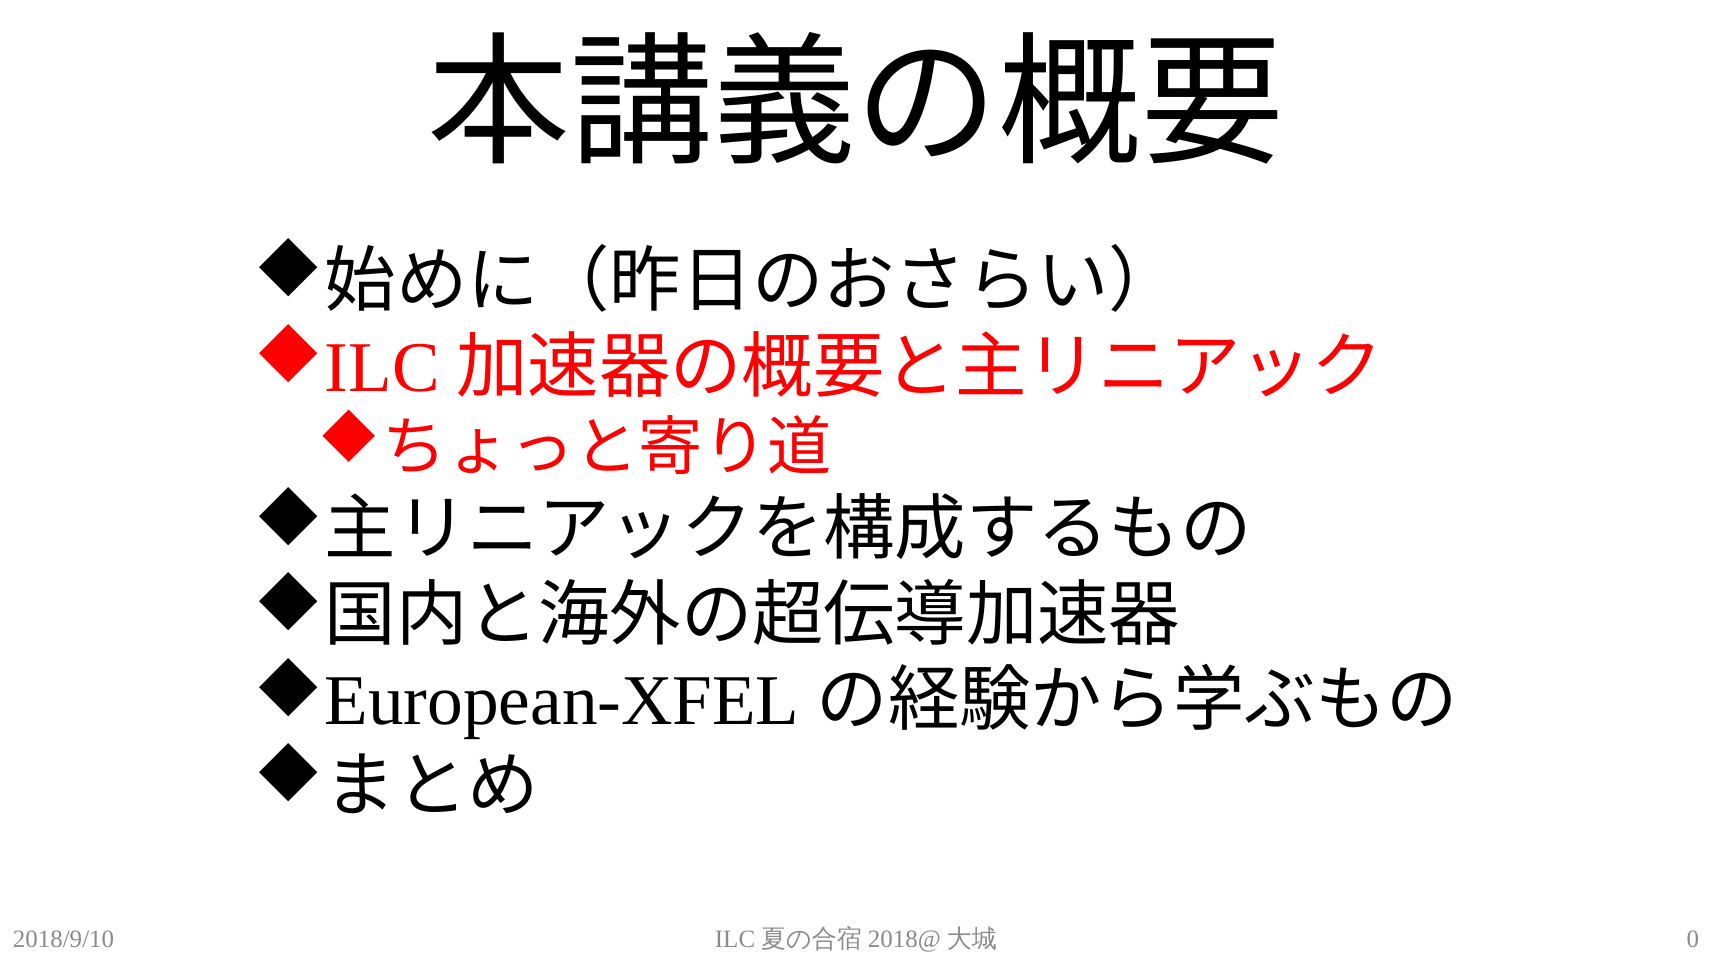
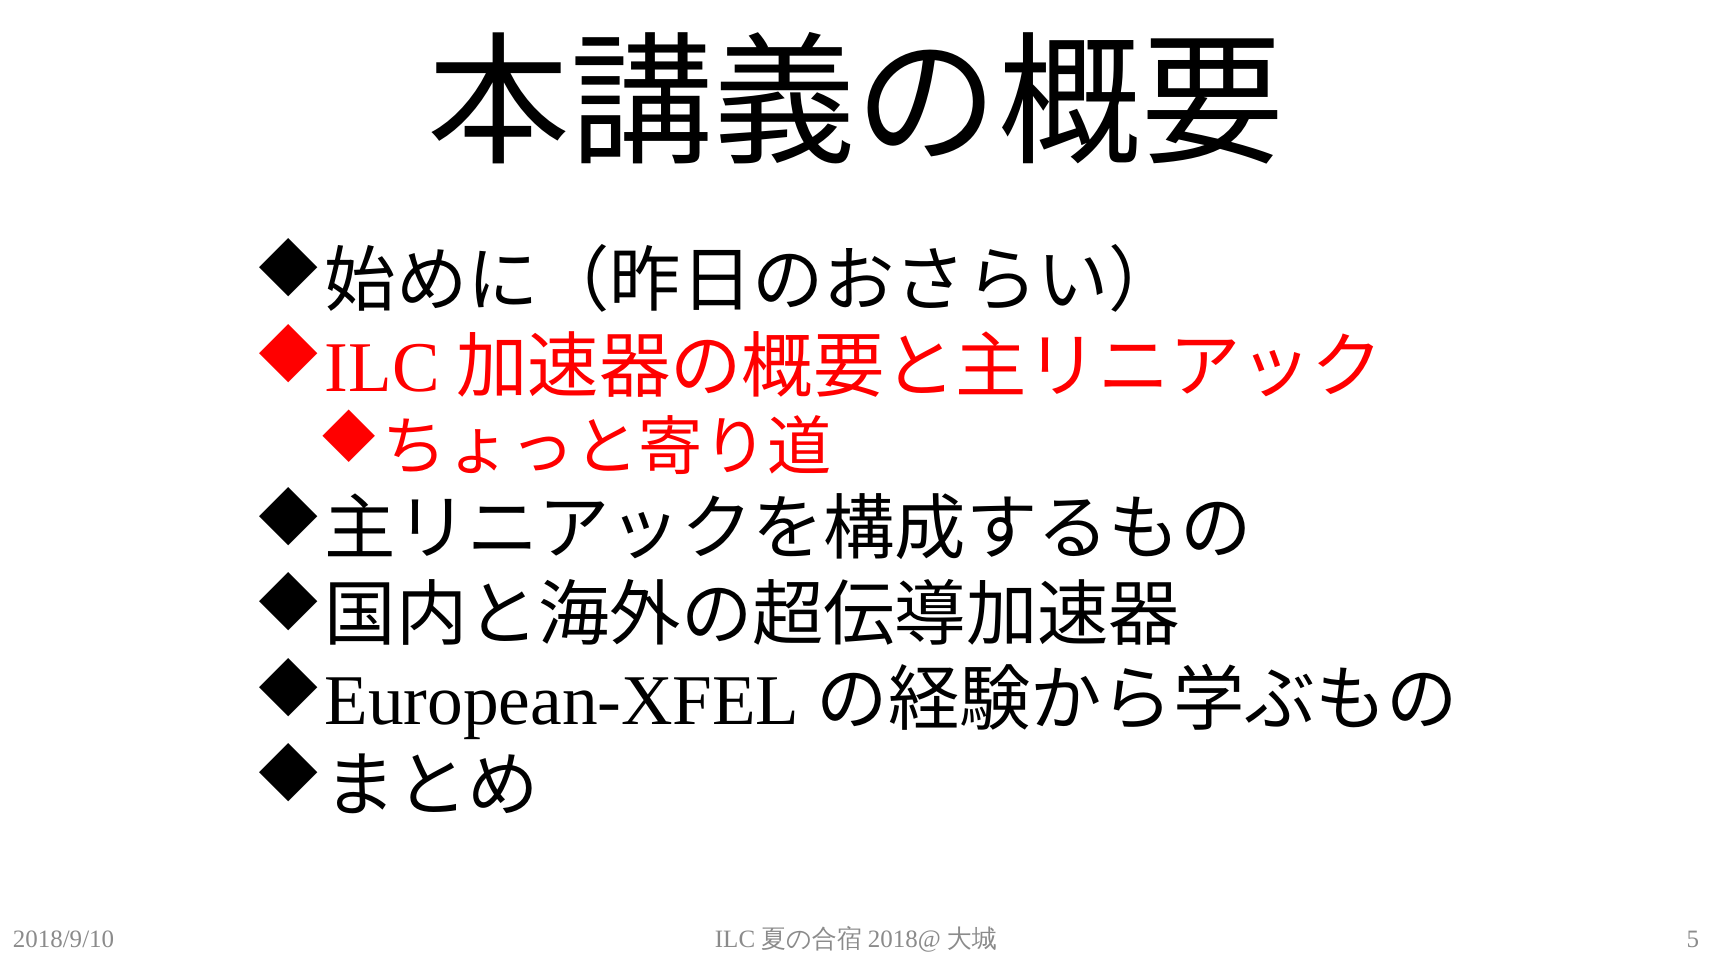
0: 0 -> 5
